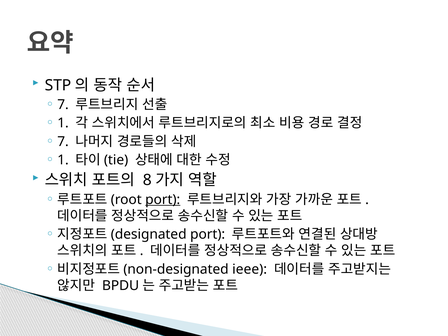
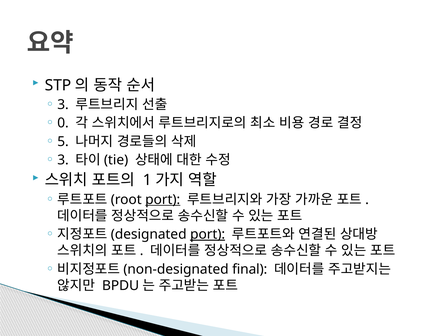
7 at (63, 105): 7 -> 3
1 at (63, 123): 1 -> 0
7 at (63, 141): 7 -> 5
1 at (63, 160): 1 -> 3
8: 8 -> 1
port at (208, 234) underline: none -> present
ieee: ieee -> final
